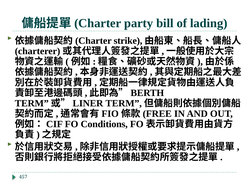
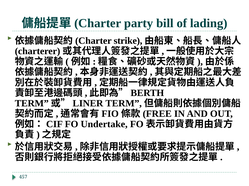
Conditions: Conditions -> Undertake
